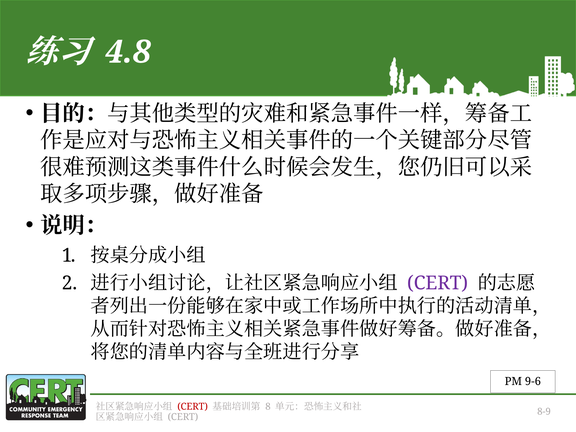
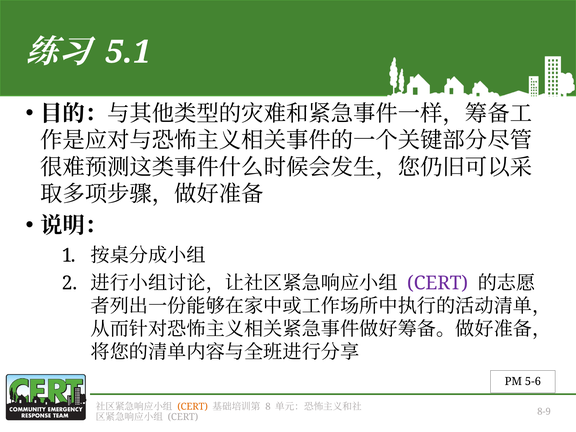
4.8: 4.8 -> 5.1
9-6: 9-6 -> 5-6
CERT at (193, 407) colour: red -> orange
